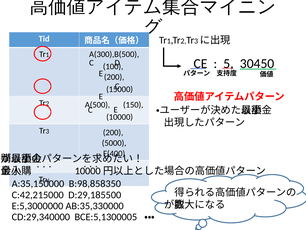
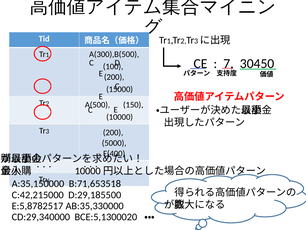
5: 5 -> 7
B:98,858350: B:98,858350 -> B:71,653518
E:5,3000000: E:5,3000000 -> E:5,8782517
BCE:5,1300005: BCE:5,1300005 -> BCE:5,1300020
